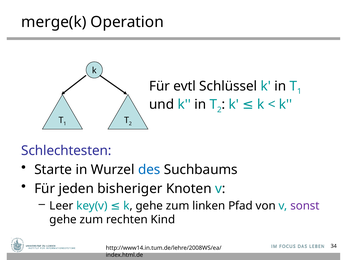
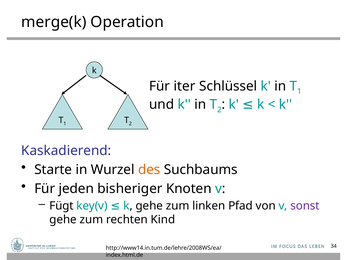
evtl: evtl -> iter
Schlechtesten: Schlechtesten -> Kaskadierend
des colour: blue -> orange
Leer: Leer -> Fügt
